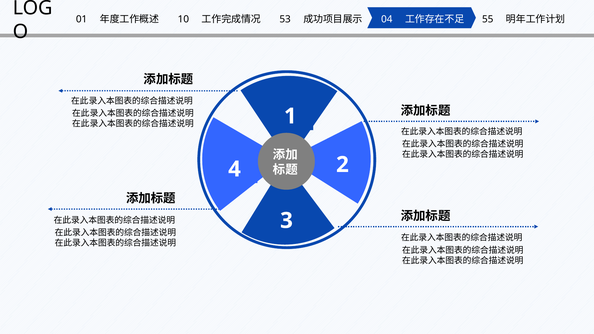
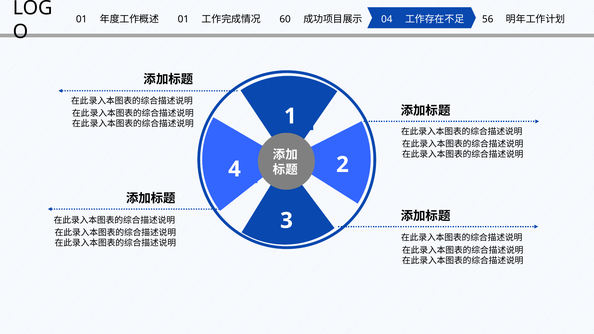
10 at (183, 19): 10 -> 01
53: 53 -> 60
55: 55 -> 56
